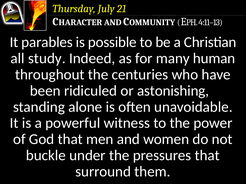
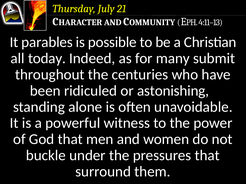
study: study -> today
human: human -> submit
